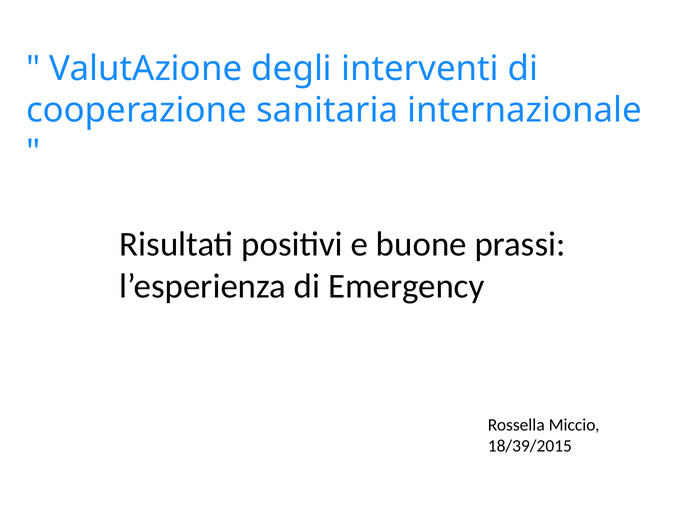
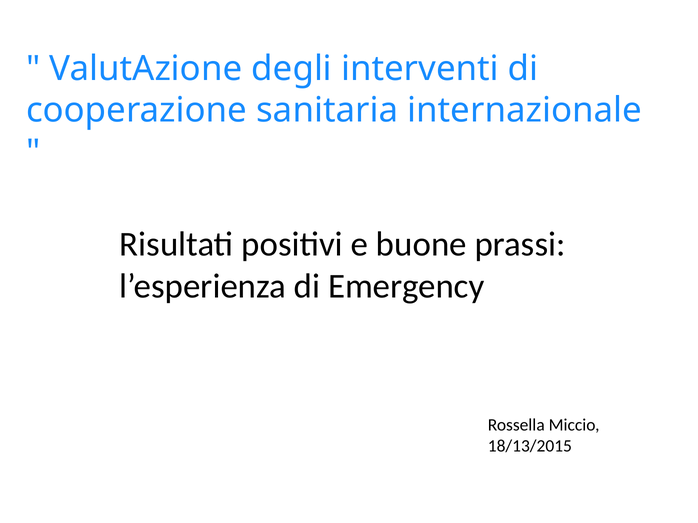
18/39/2015: 18/39/2015 -> 18/13/2015
